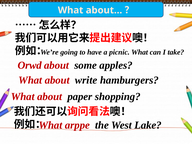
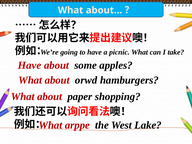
Orwd at (30, 65): Orwd -> Have
write: write -> orwd
